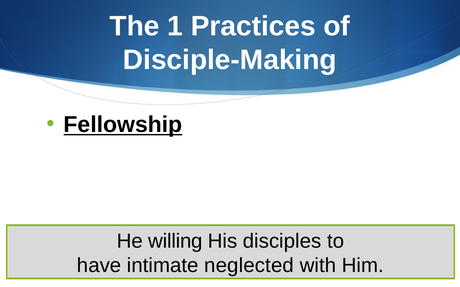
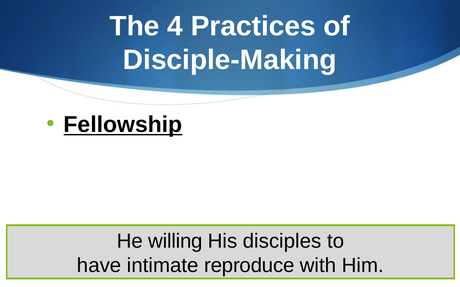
1: 1 -> 4
neglected: neglected -> reproduce
